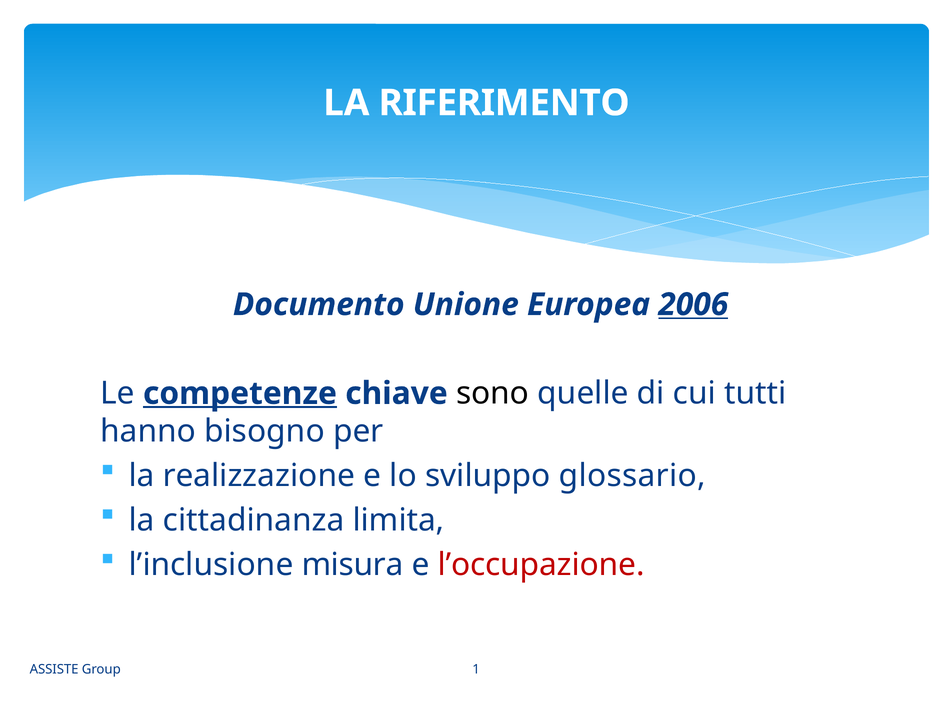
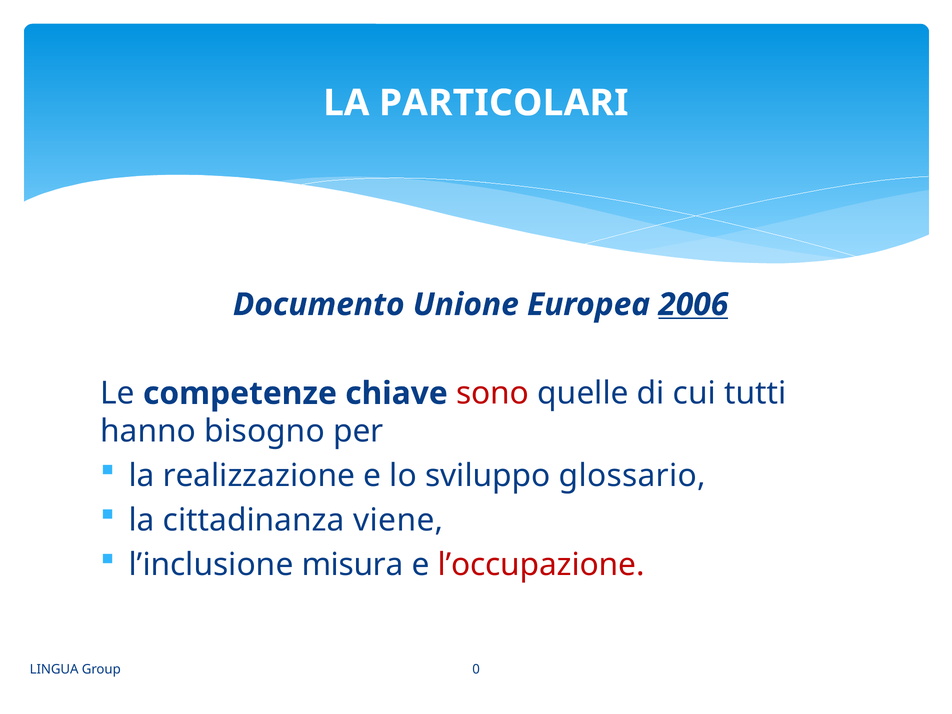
RIFERIMENTO: RIFERIMENTO -> PARTICOLARI
competenze underline: present -> none
sono colour: black -> red
limita: limita -> viene
ASSISTE: ASSISTE -> LINGUA
1: 1 -> 0
